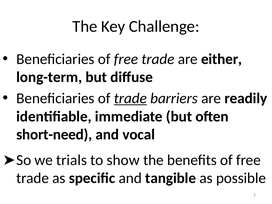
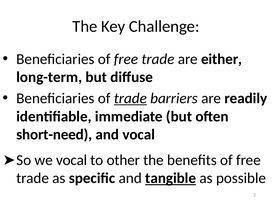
we trials: trials -> vocal
show: show -> other
tangible underline: none -> present
